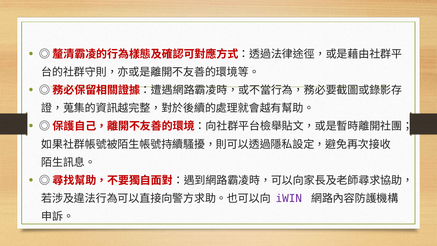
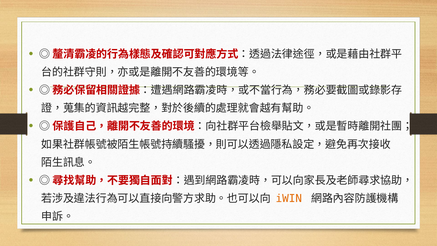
iWIN colour: purple -> orange
